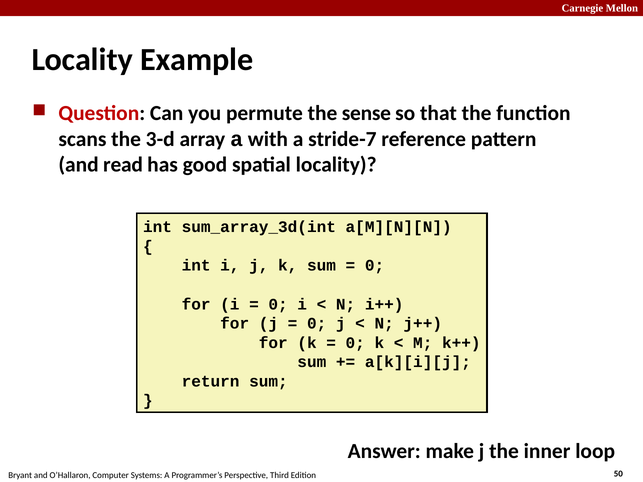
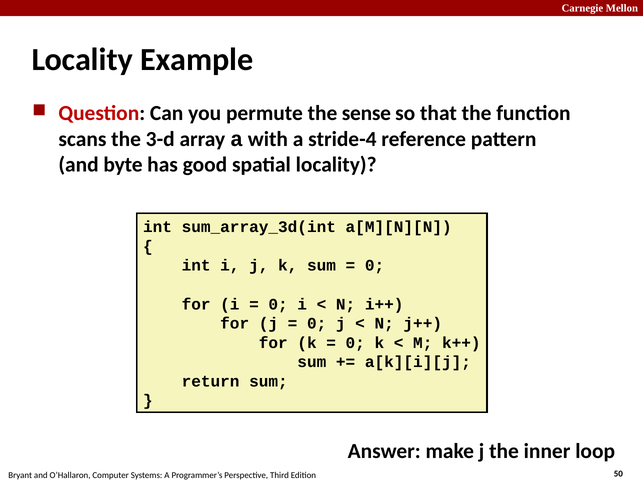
stride-7: stride-7 -> stride-4
read: read -> byte
